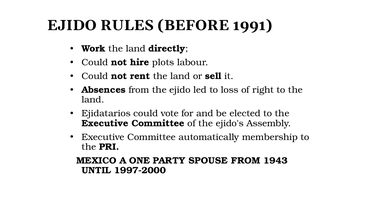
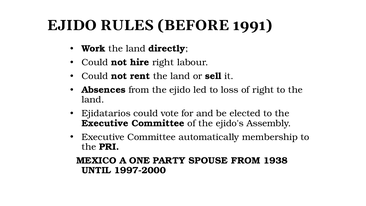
hire plots: plots -> right
1943: 1943 -> 1938
